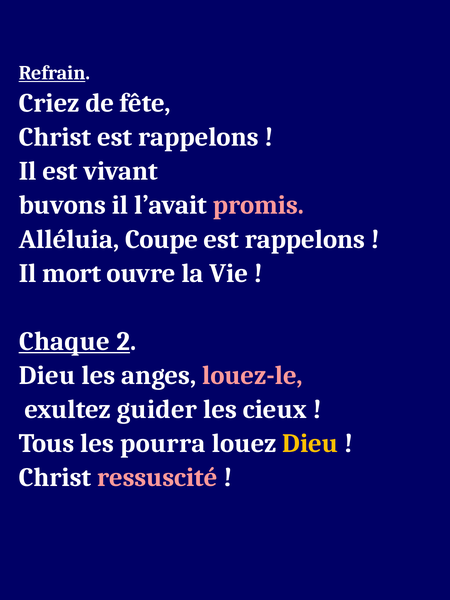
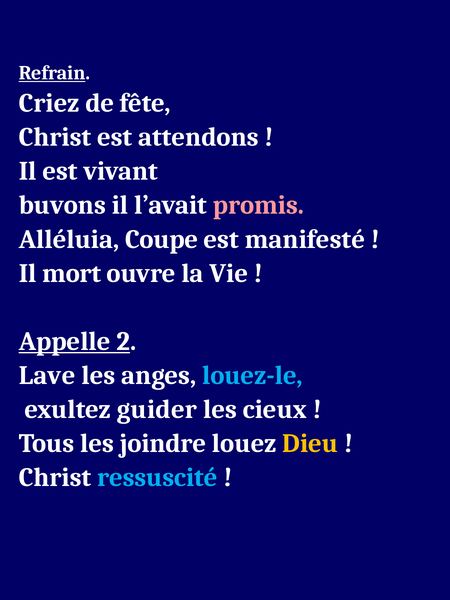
Christ est rappelons: rappelons -> attendons
rappelons at (305, 239): rappelons -> manifesté
Chaque: Chaque -> Appelle
Dieu at (47, 375): Dieu -> Lave
louez-le colour: pink -> light blue
pourra: pourra -> joindre
ressuscité colour: pink -> light blue
